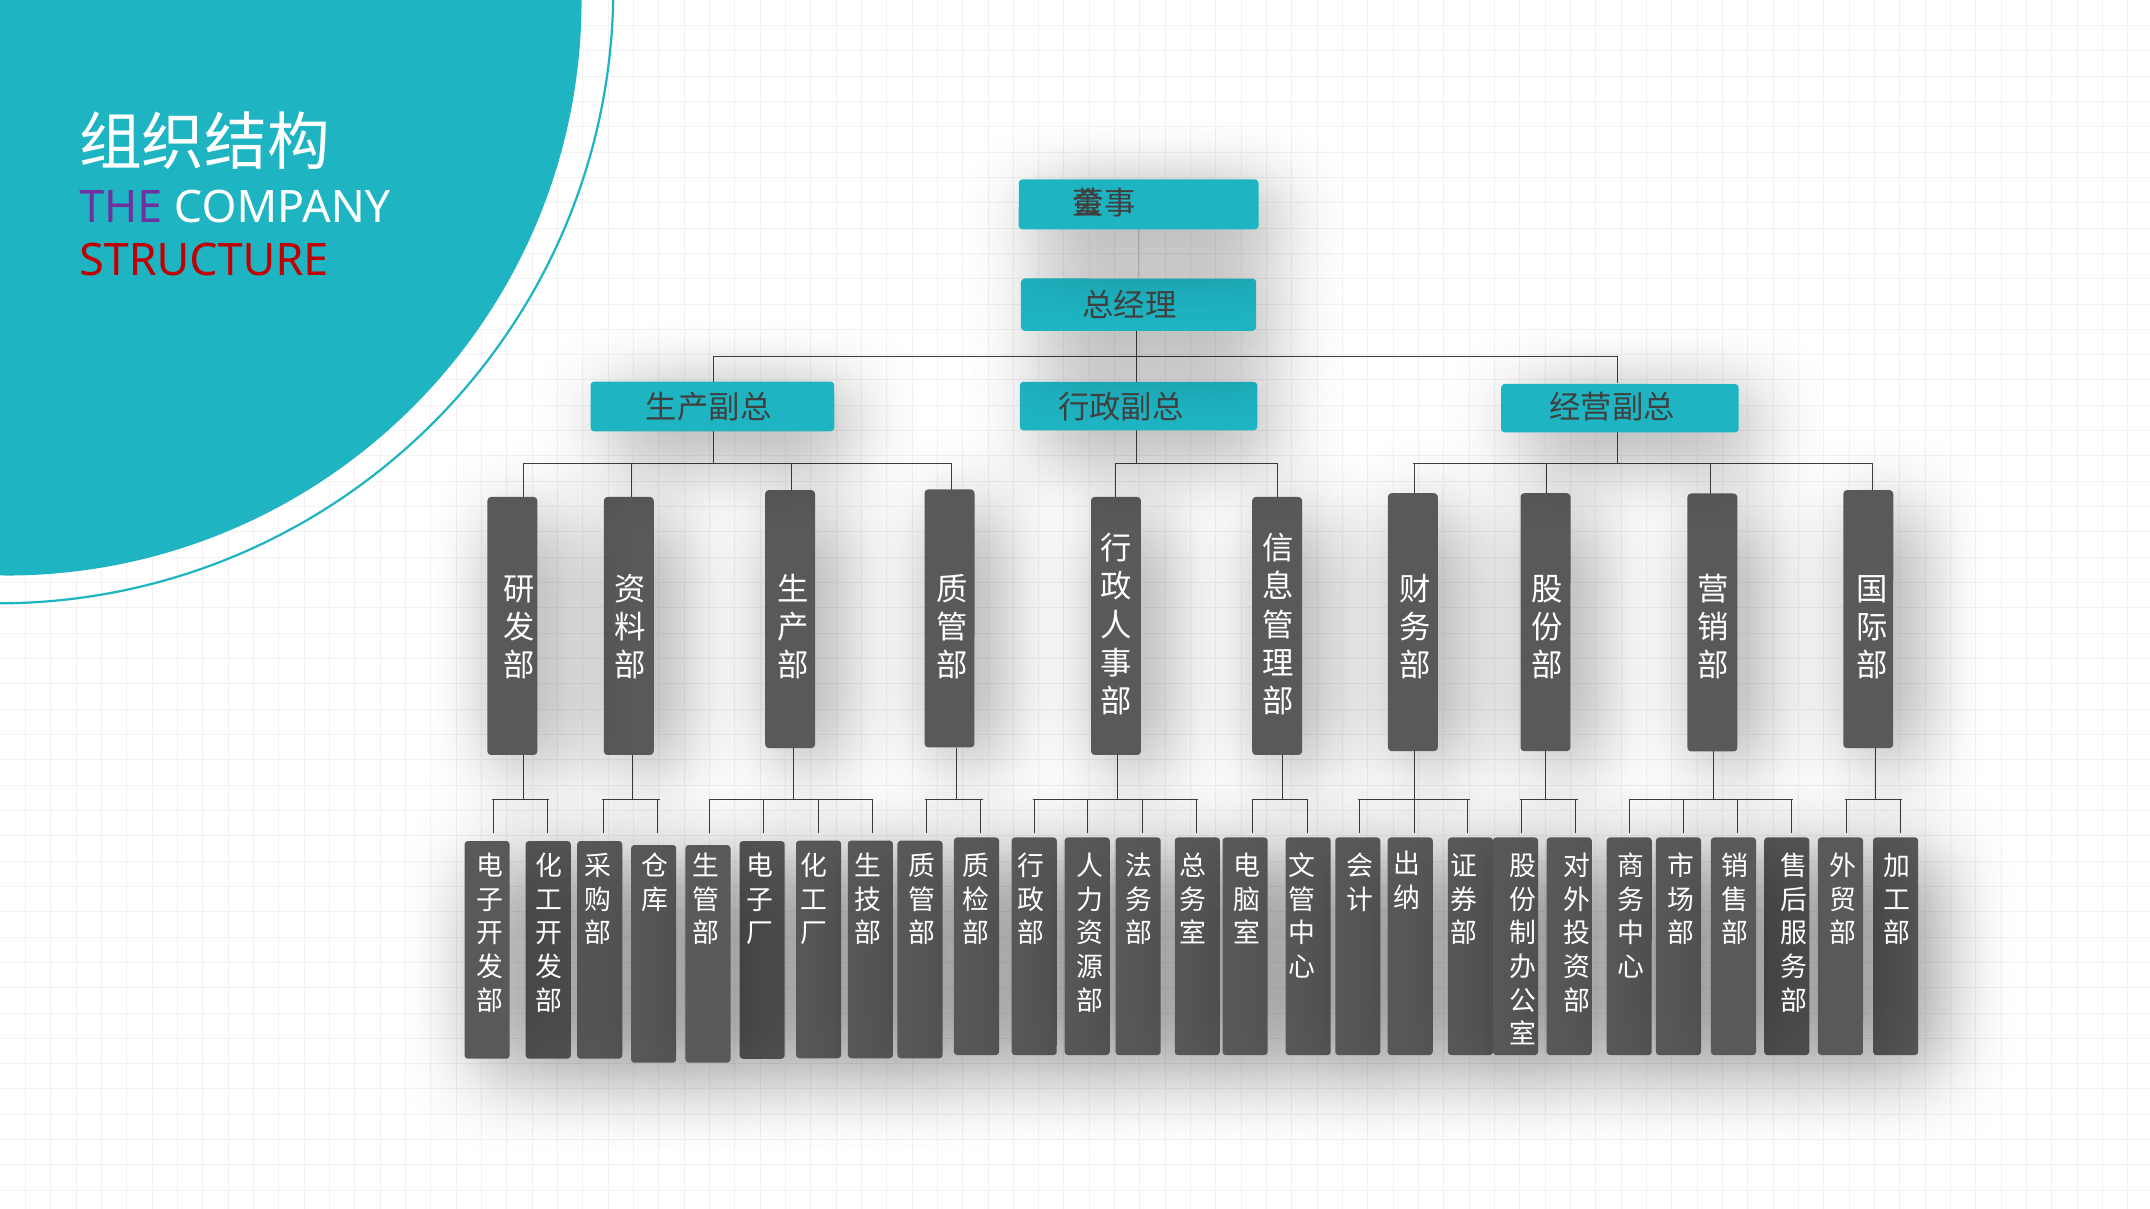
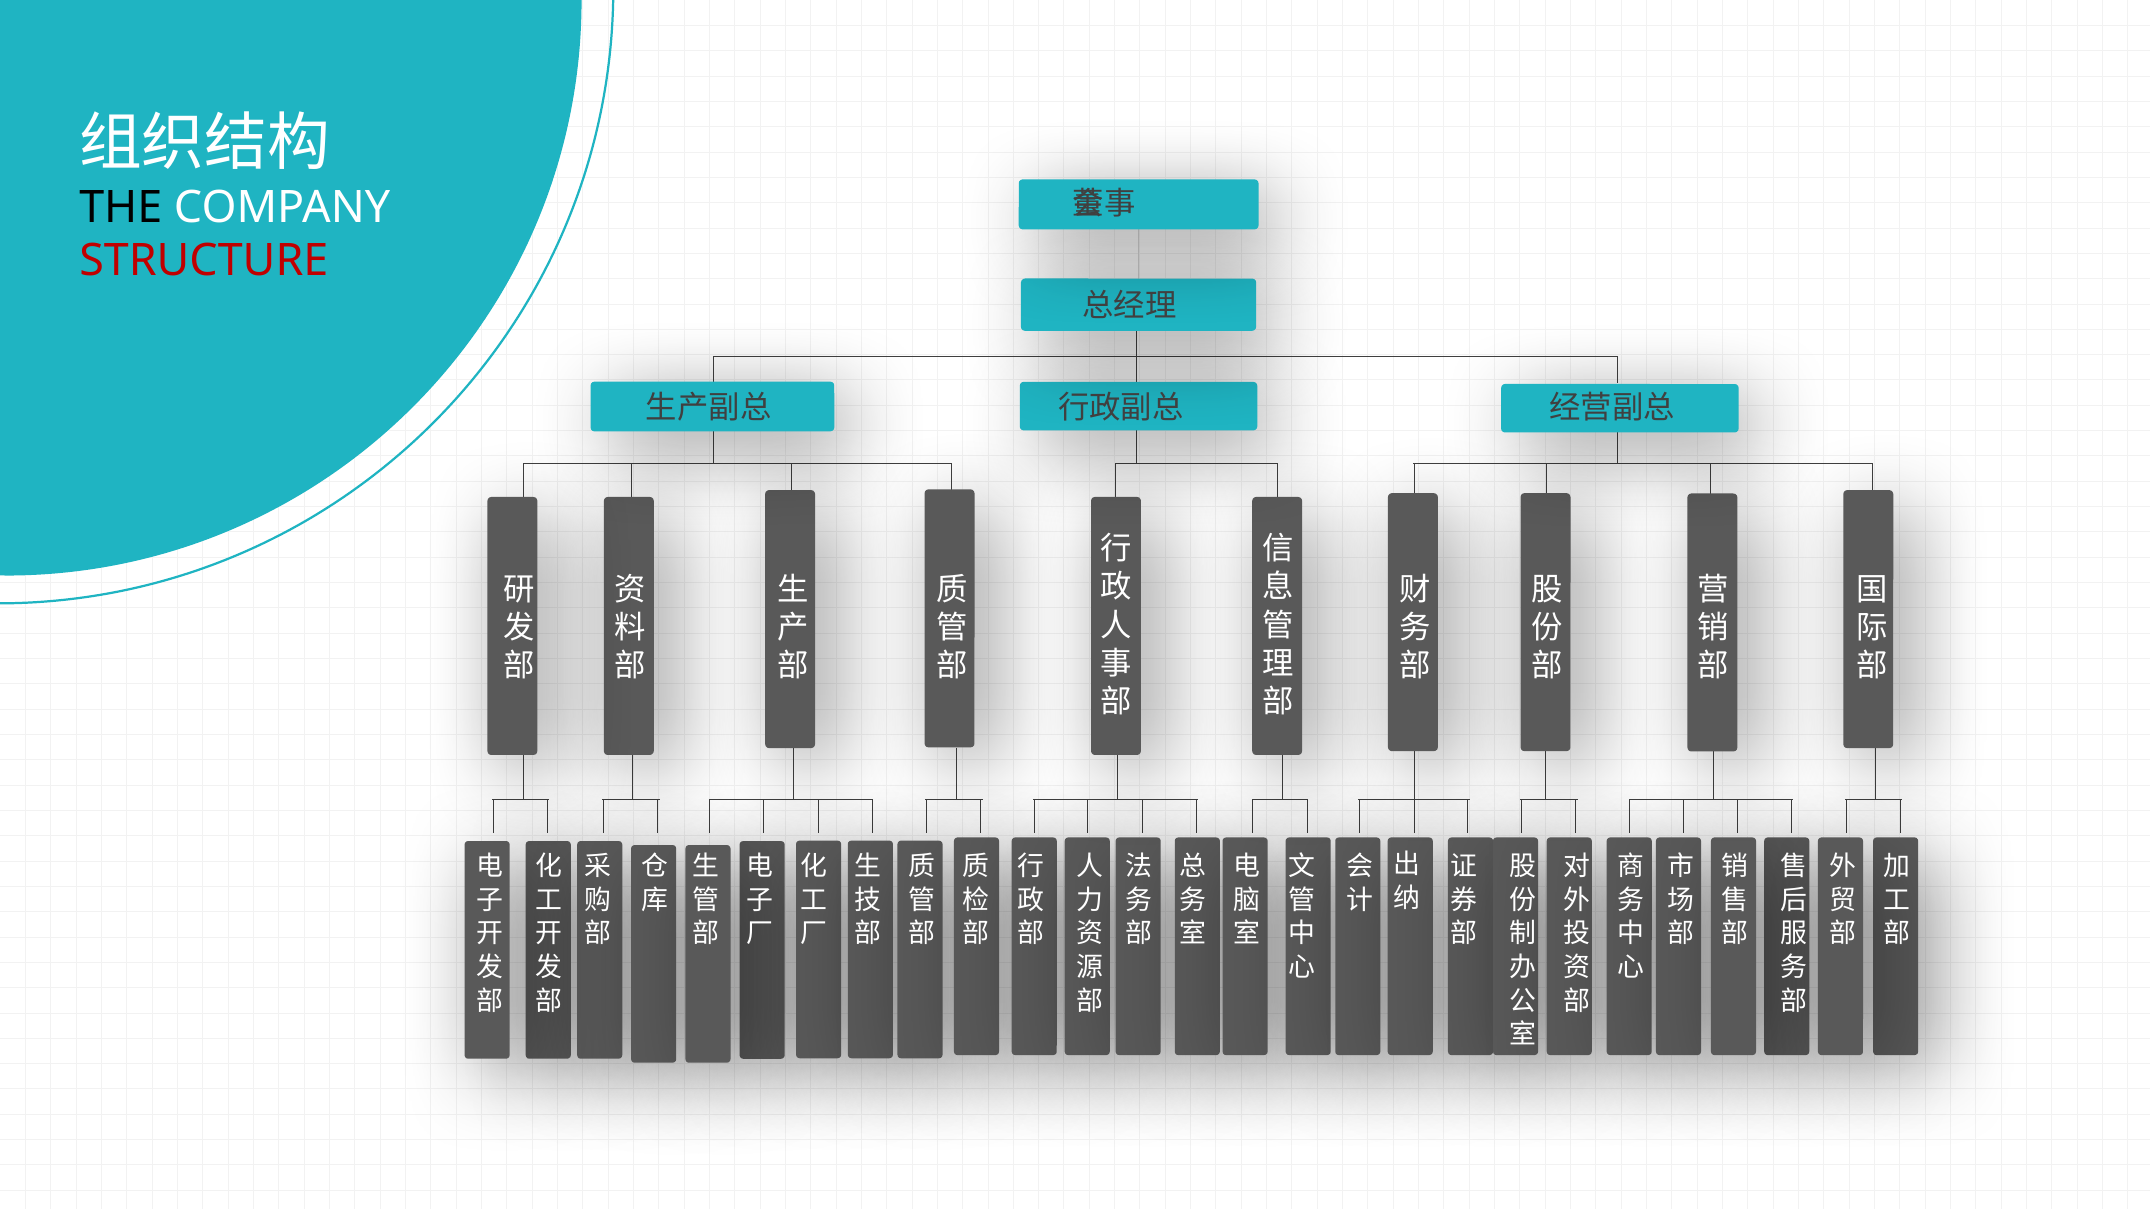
THE colour: purple -> black
